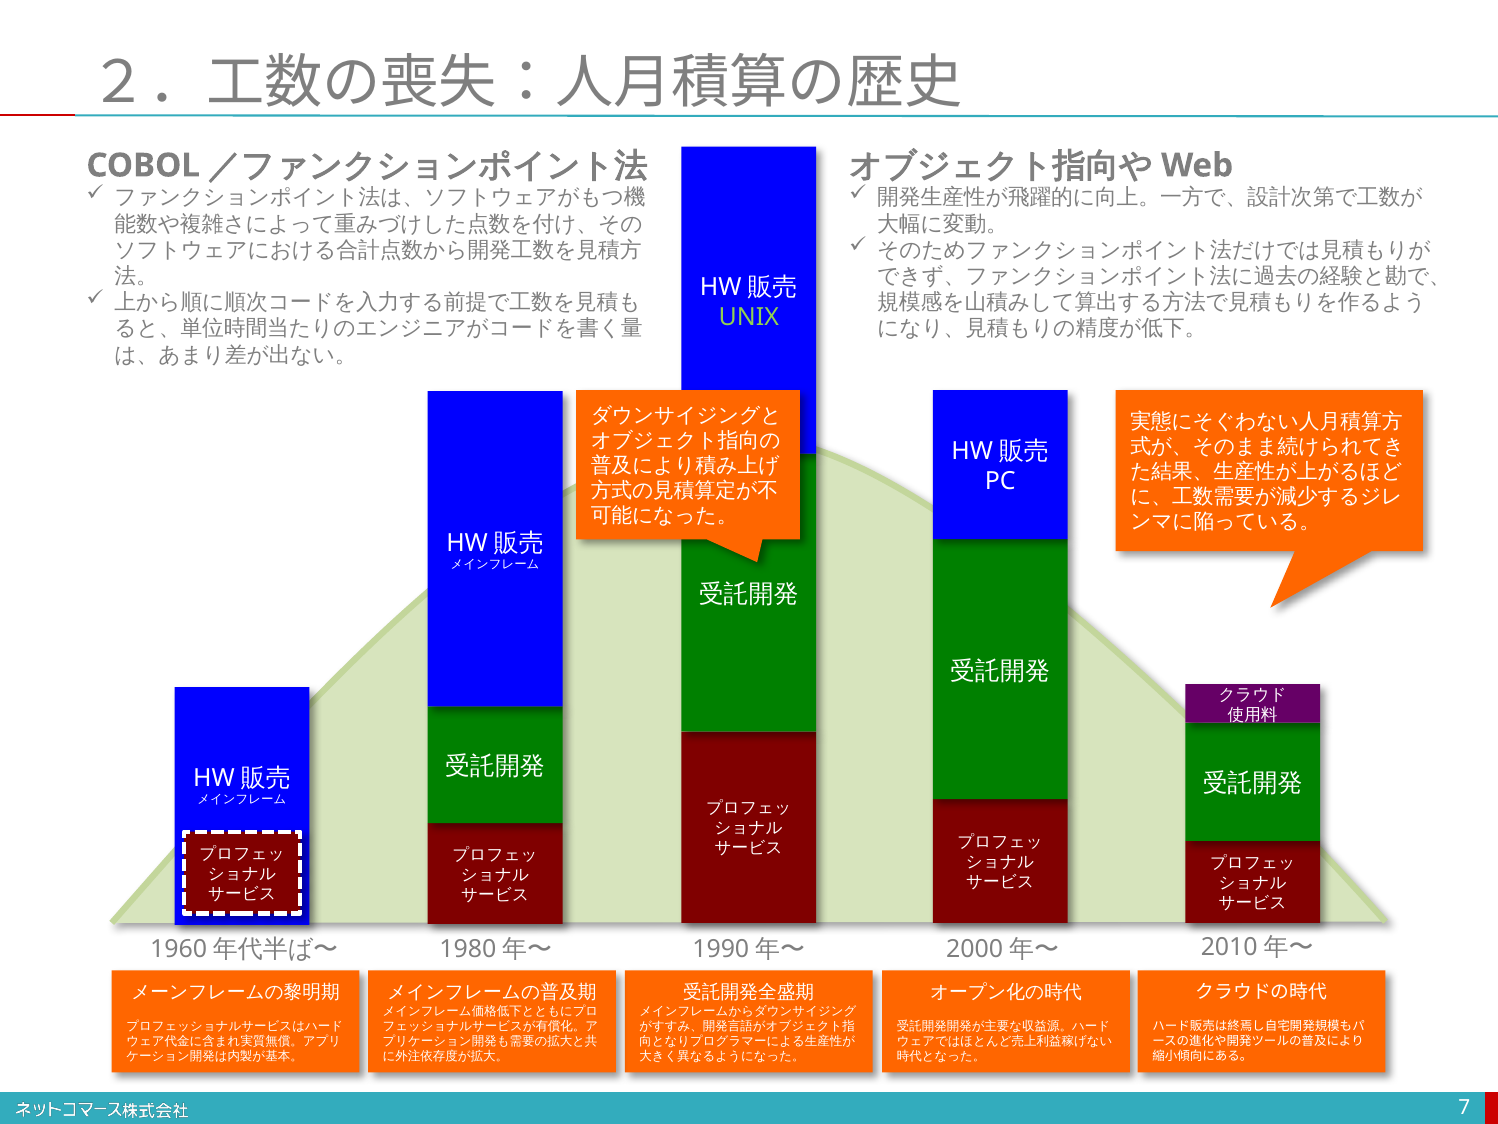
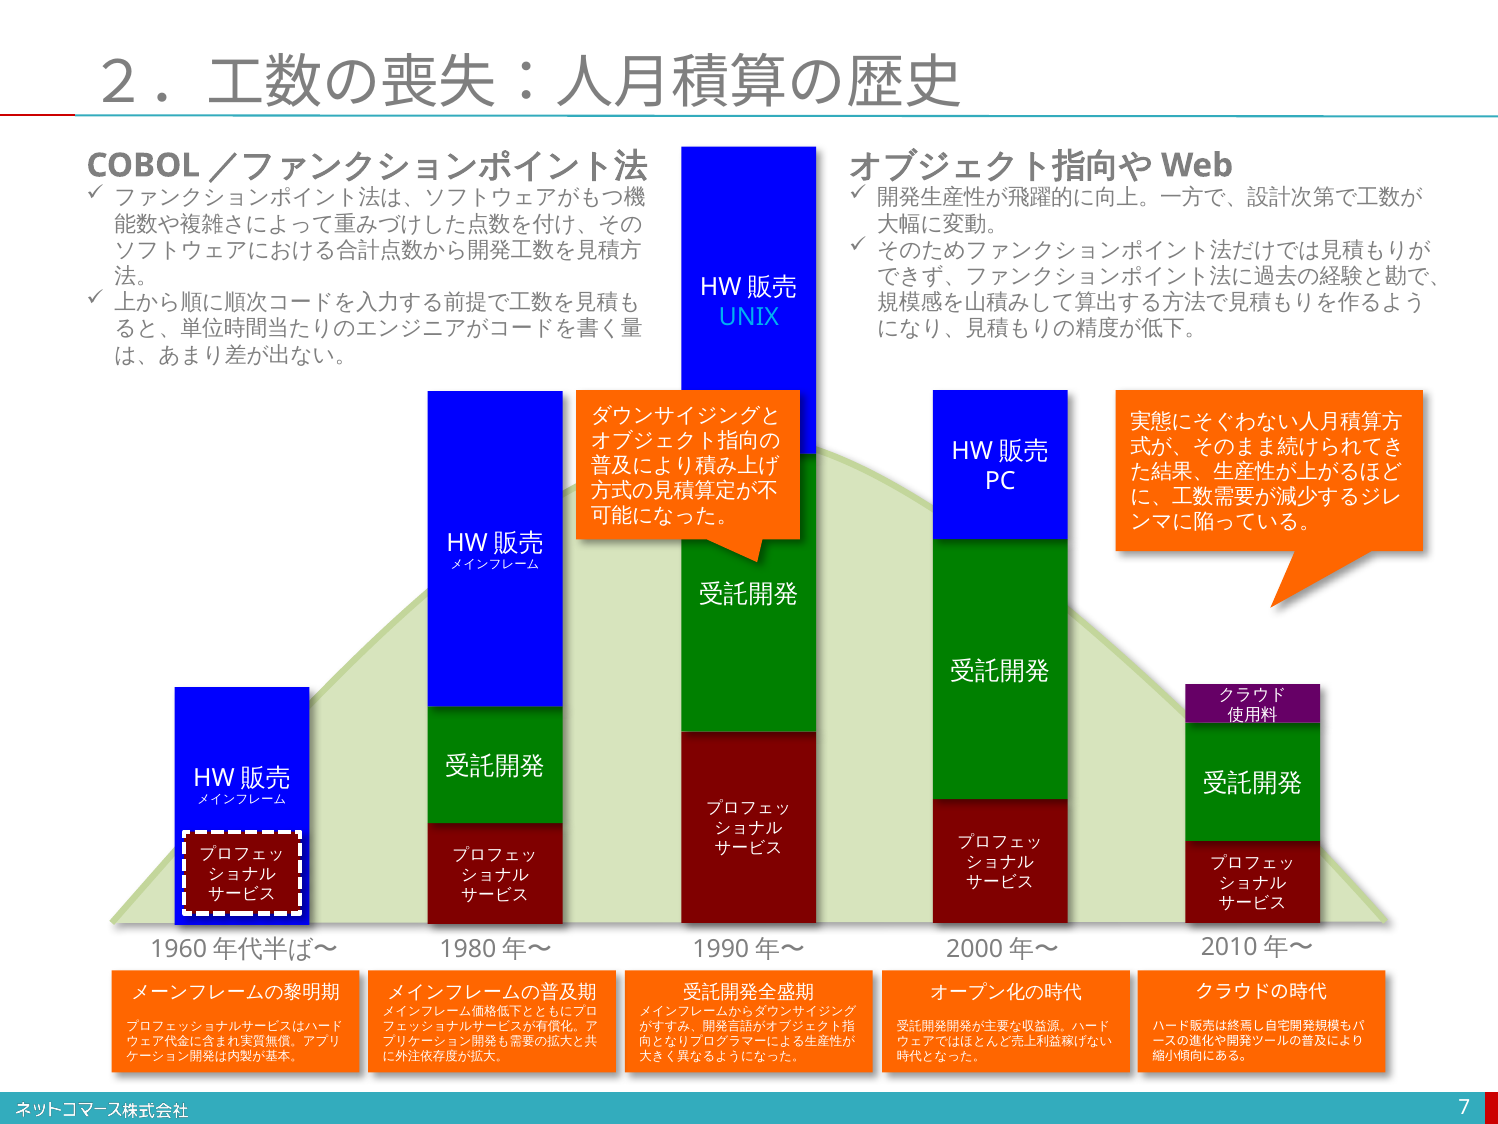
UNIX colour: light green -> light blue
